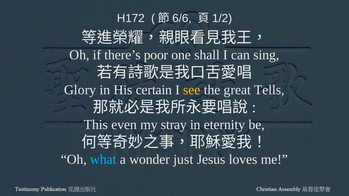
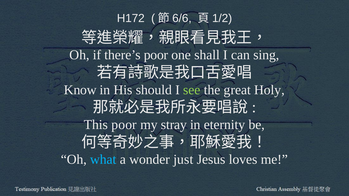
Glory: Glory -> Know
certain: certain -> should
see colour: yellow -> light green
Tells: Tells -> Holy
This even: even -> poor
